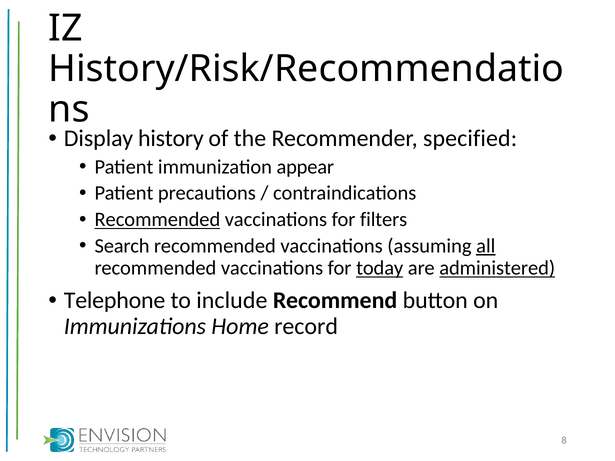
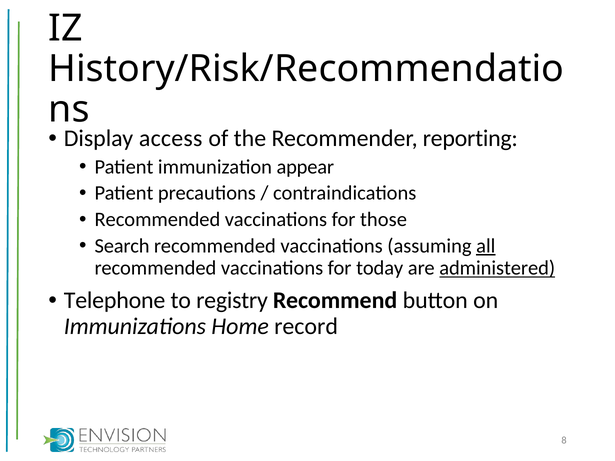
history: history -> access
specified: specified -> reporting
Recommended at (157, 220) underline: present -> none
filters: filters -> those
today underline: present -> none
include: include -> registry
